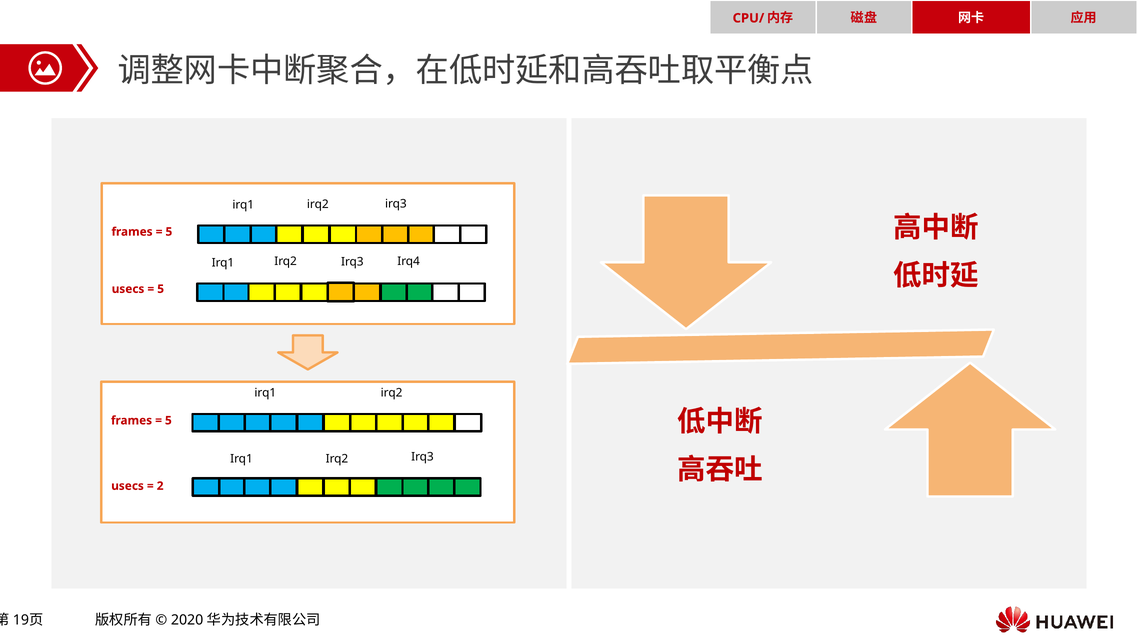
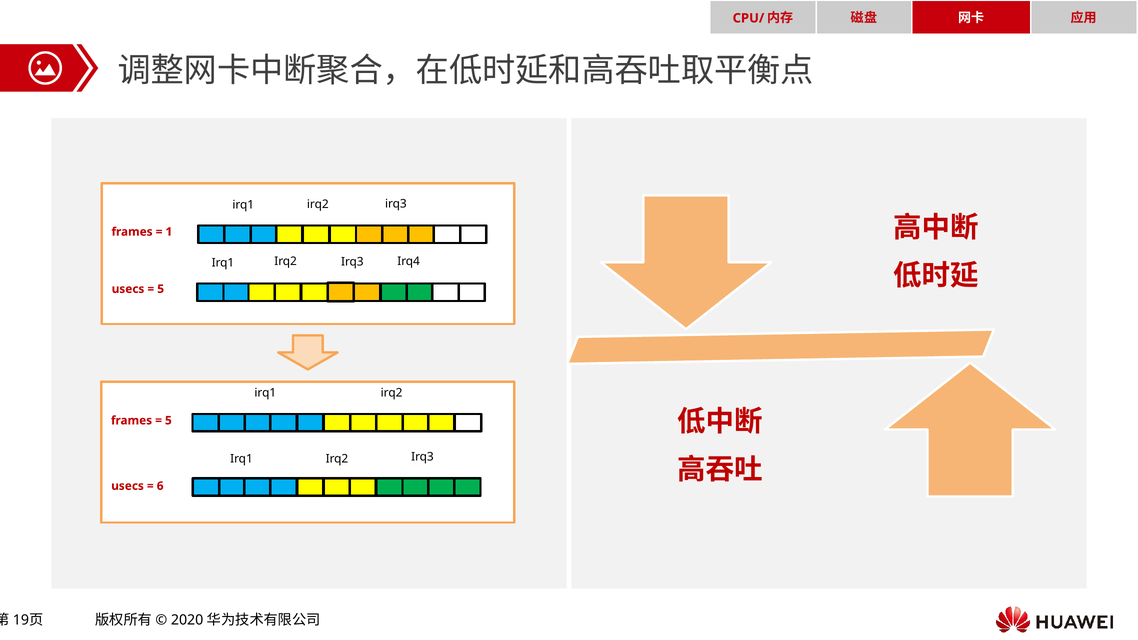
5 at (169, 232): 5 -> 1
2: 2 -> 6
